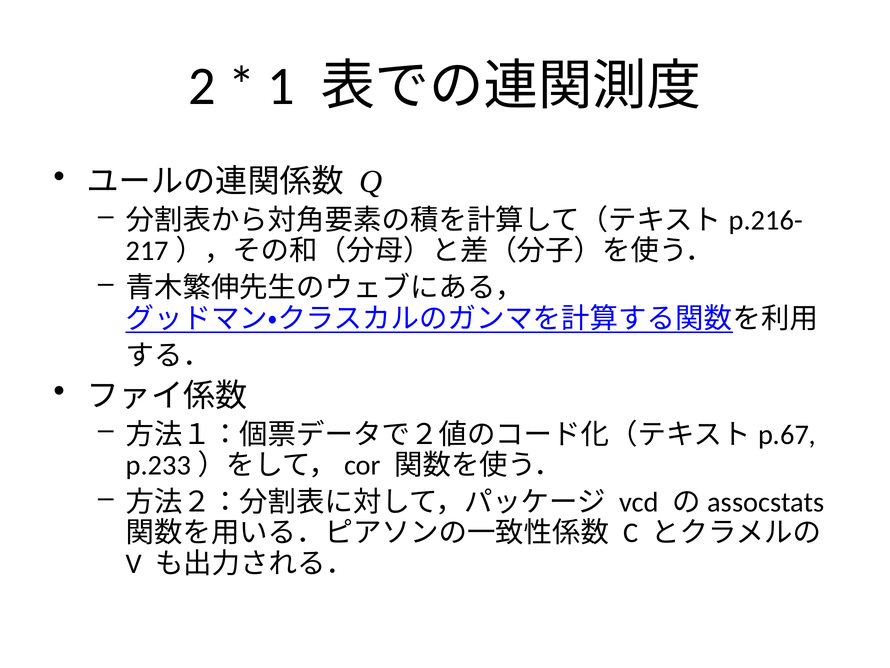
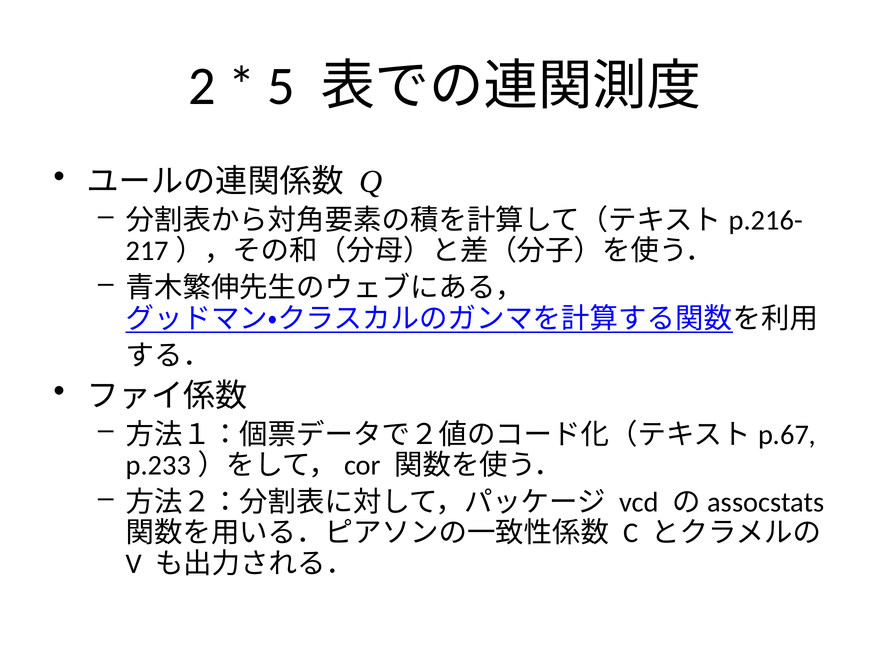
1: 1 -> 5
